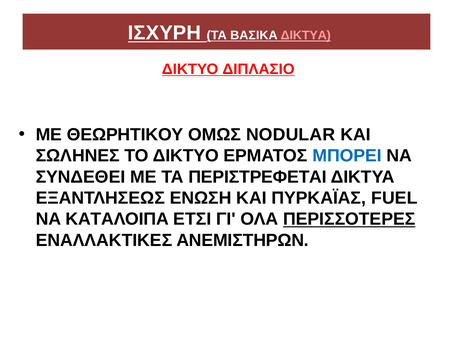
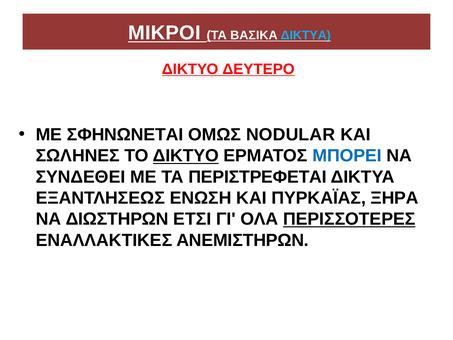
ΙΣΧΥΡΗ: ΙΣΧΥΡΗ -> ΜΙΚΡΟΙ
ΔΙΚΤΥΑ at (306, 35) colour: pink -> light blue
ΔΙΠΛΑΣΙΟ: ΔΙΠΛΑΣΙΟ -> ΔΕΥΤΕΡΟ
ΘΕΩΡΗΤΙΚΟΥ: ΘΕΩΡΗΤΙΚΟΥ -> ΣΦΗΝΩΝΕΤΑΙ
ΔΙΚΤΥΟ at (186, 156) underline: none -> present
FUEL: FUEL -> ΞΗΡΑ
ΚΑΤΑΛΟΙΠΑ: ΚΑΤΑΛΟΙΠΑ -> ΔΙΩΣΤΗΡΩΝ
